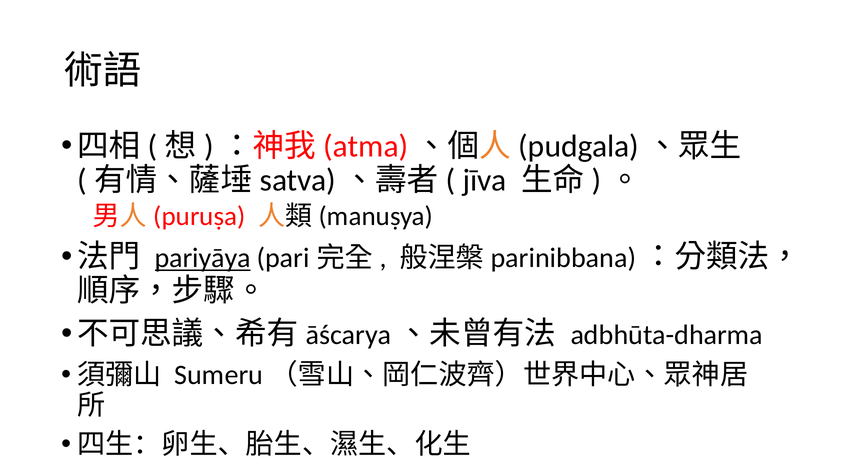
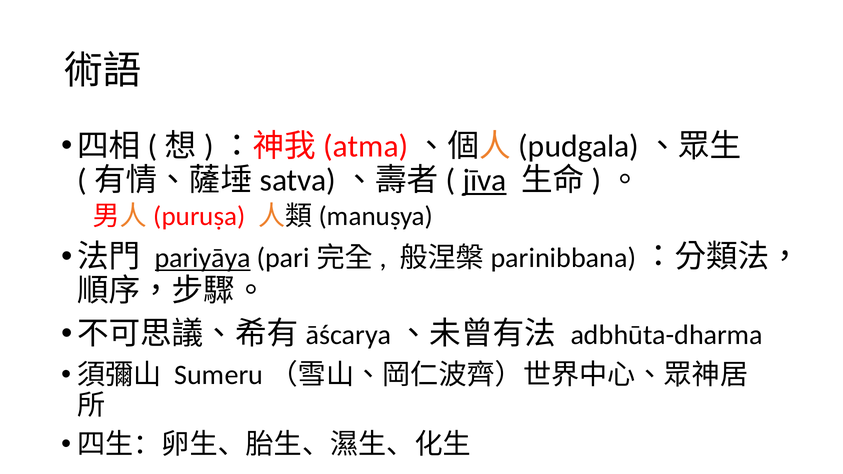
jīva underline: none -> present
